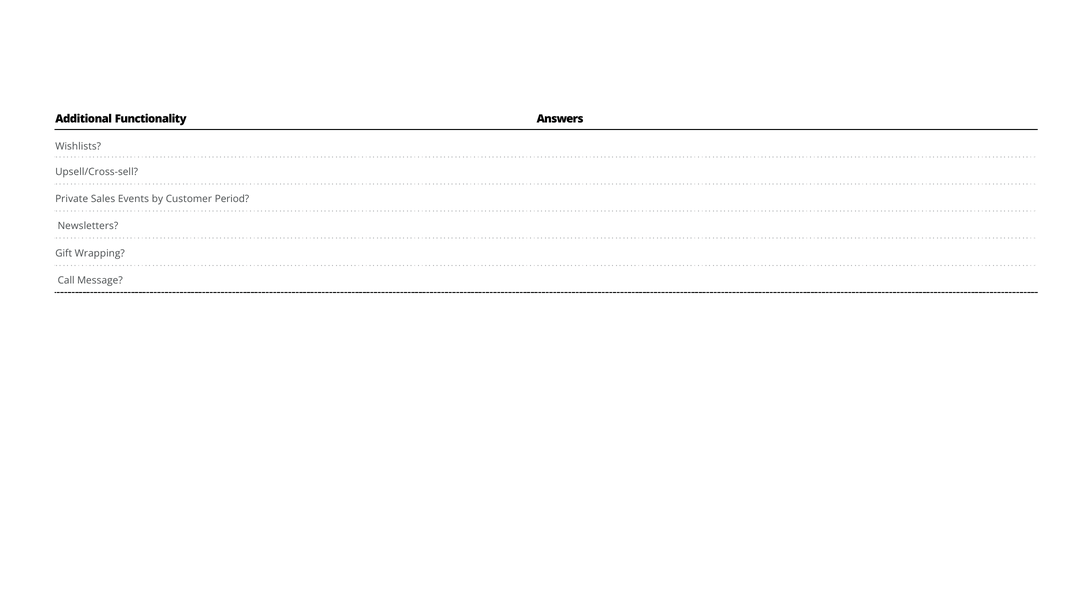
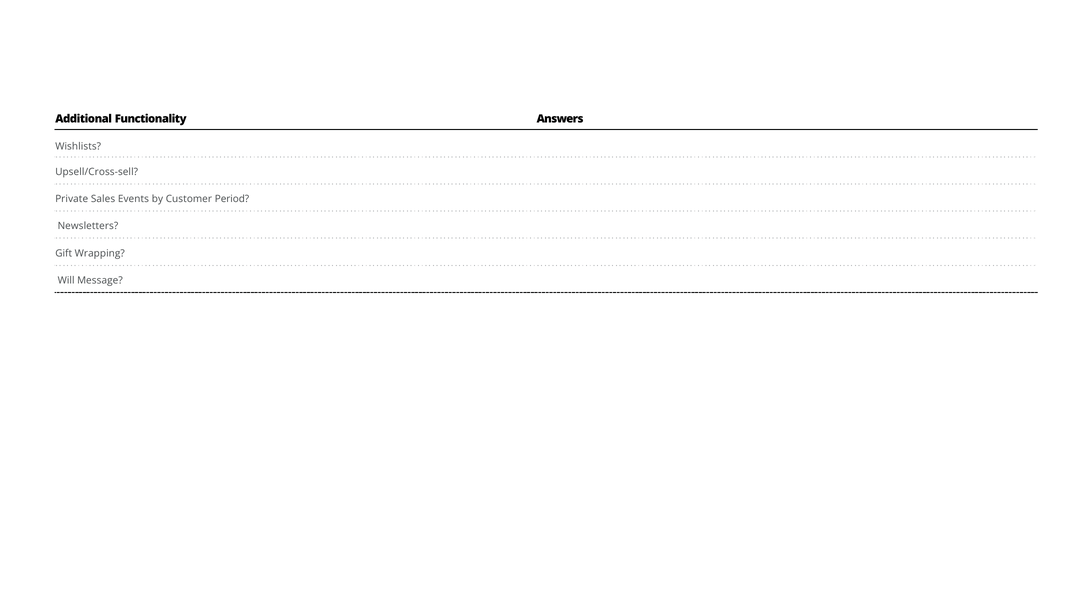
Call: Call -> Will
